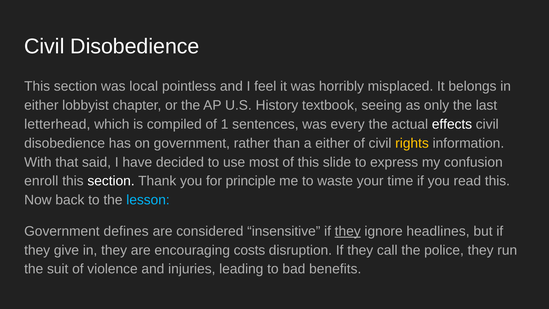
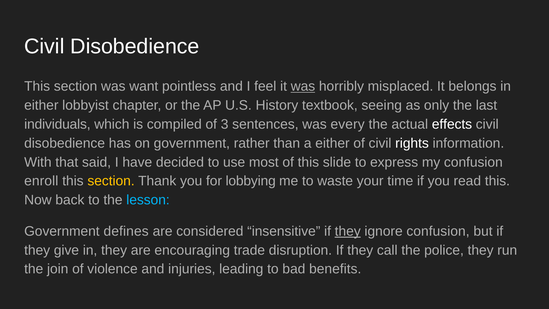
local: local -> want
was at (303, 86) underline: none -> present
letterhead: letterhead -> individuals
1: 1 -> 3
rights colour: yellow -> white
section at (111, 181) colour: white -> yellow
principle: principle -> lobbying
ignore headlines: headlines -> confusion
costs: costs -> trade
suit: suit -> join
